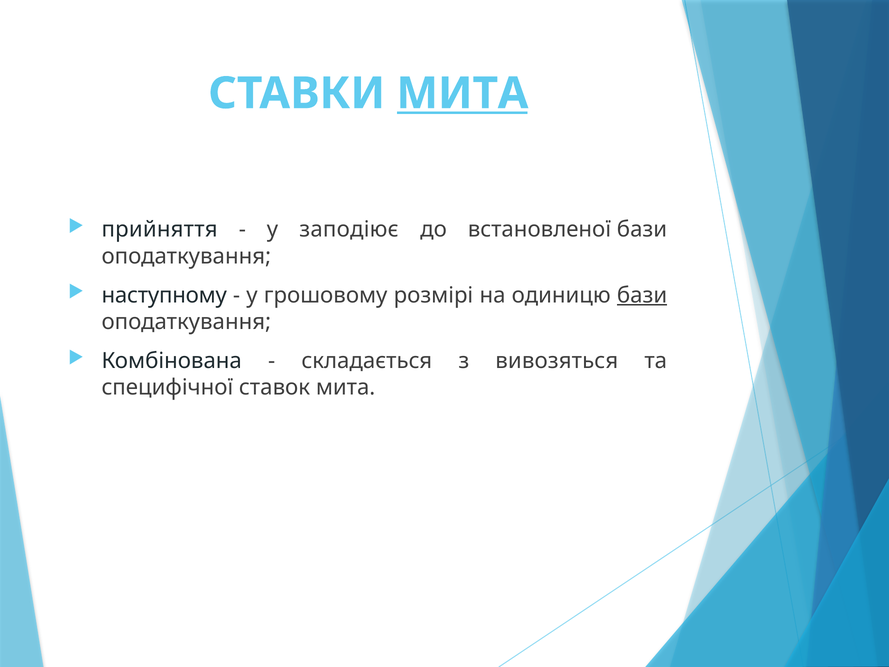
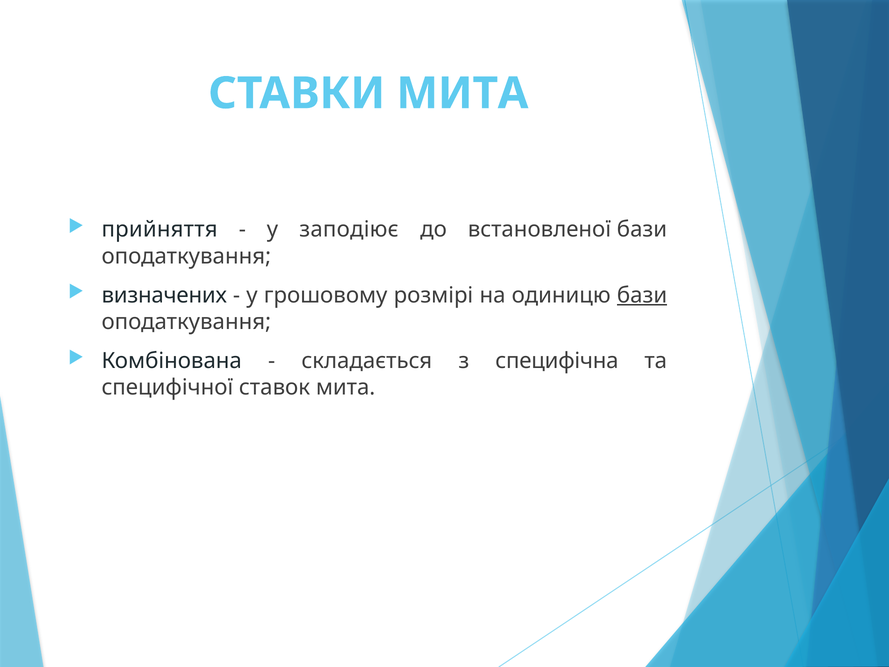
МИТА at (462, 93) underline: present -> none
наступному: наступному -> визначених
вивозяться: вивозяться -> специфічна
